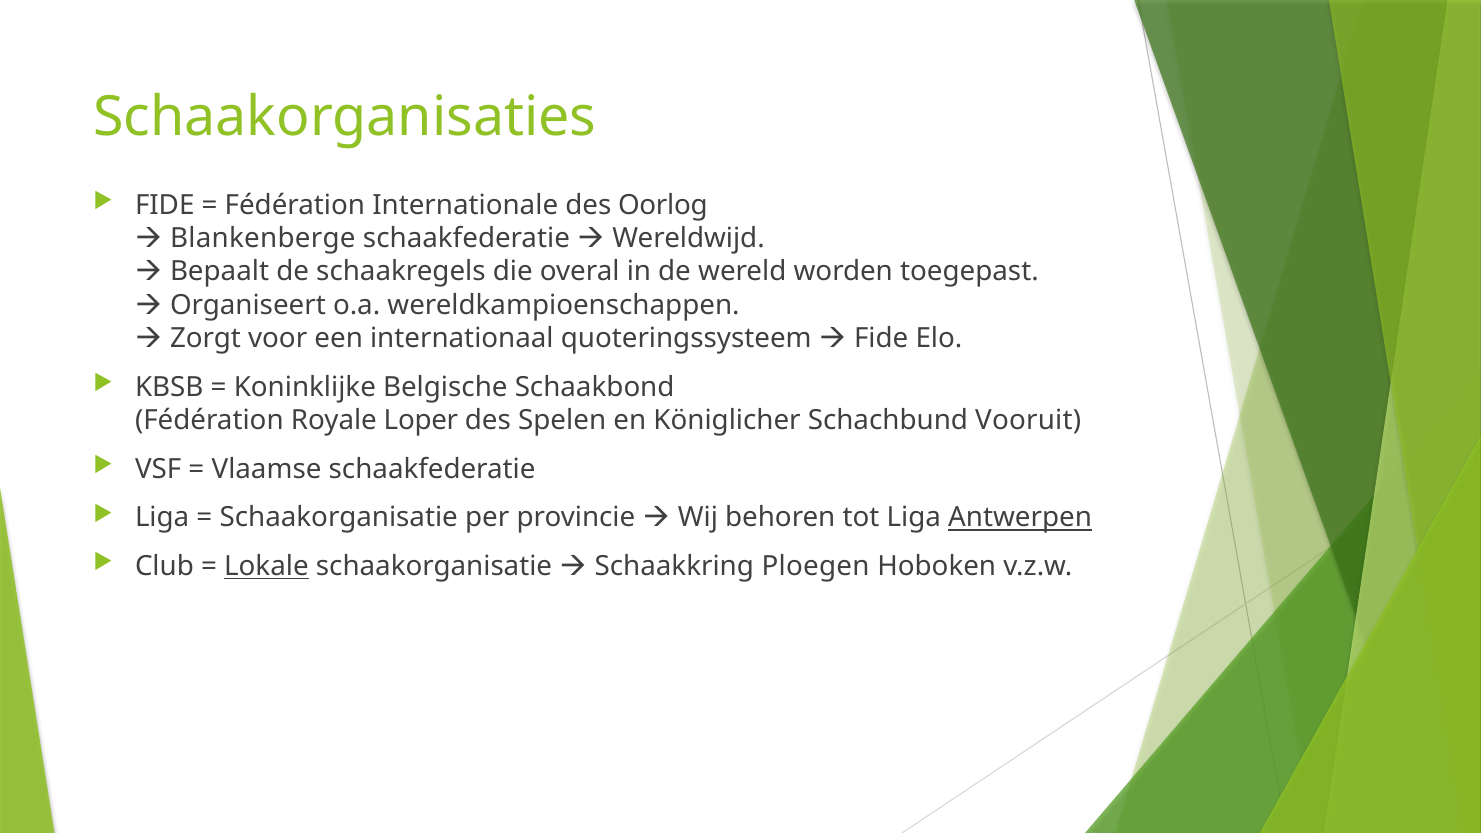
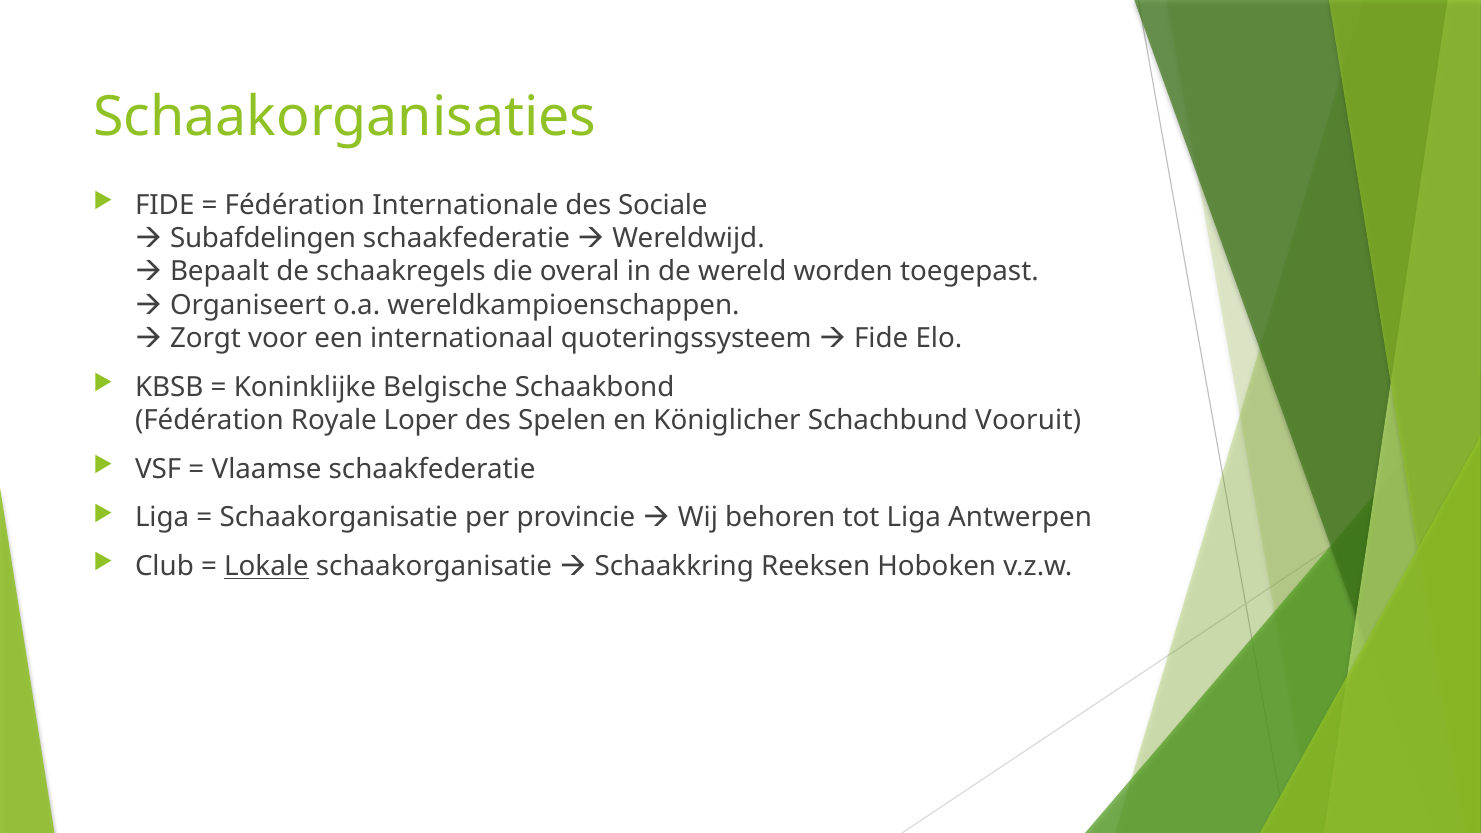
Oorlog: Oorlog -> Sociale
Blankenberge: Blankenberge -> Subafdelingen
Antwerpen underline: present -> none
Ploegen: Ploegen -> Reeksen
